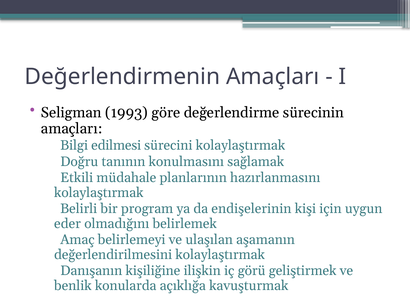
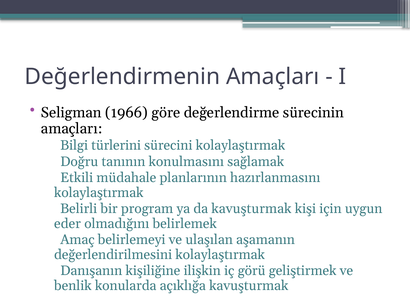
1993: 1993 -> 1966
edilmesi: edilmesi -> türlerini
da endişelerinin: endişelerinin -> kavuşturmak
